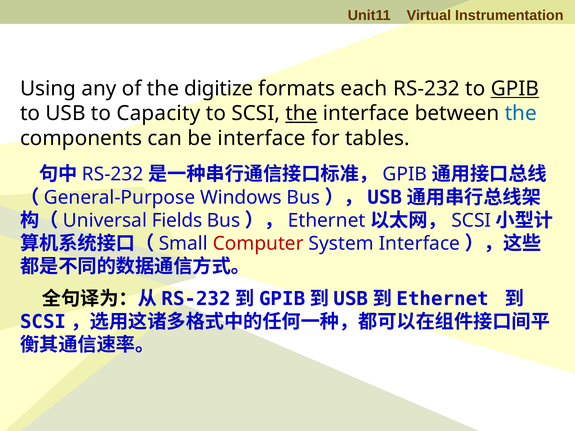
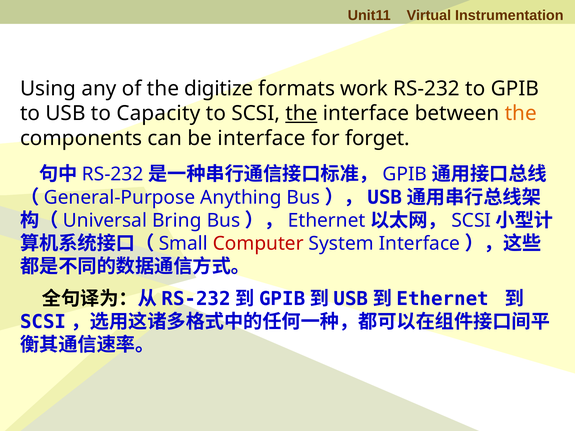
each: each -> work
GPIB at (515, 89) underline: present -> none
the at (521, 113) colour: blue -> orange
tables: tables -> forget
Windows: Windows -> Anything
Fields: Fields -> Bring
